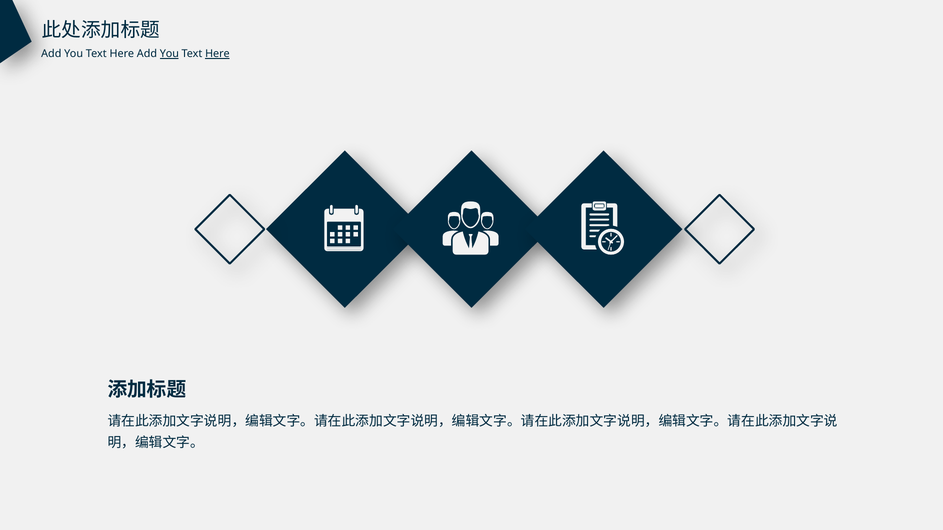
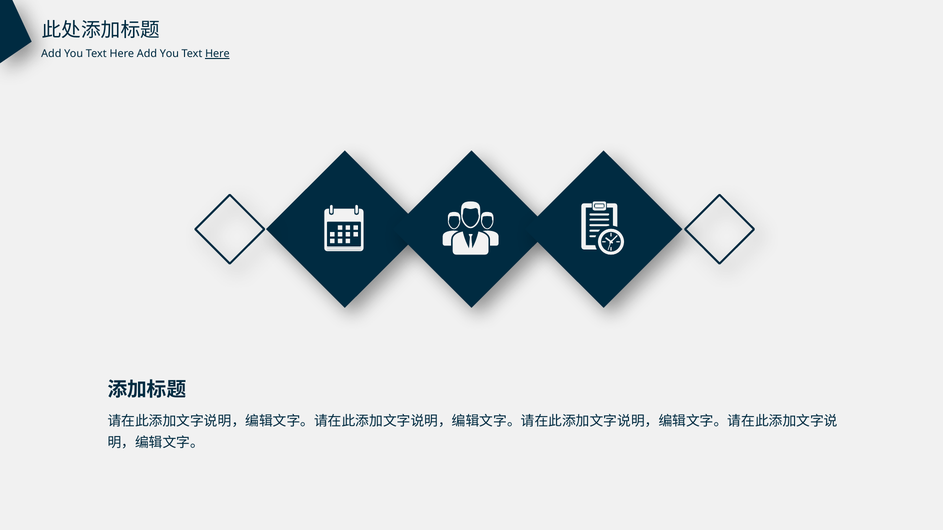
You at (169, 54) underline: present -> none
